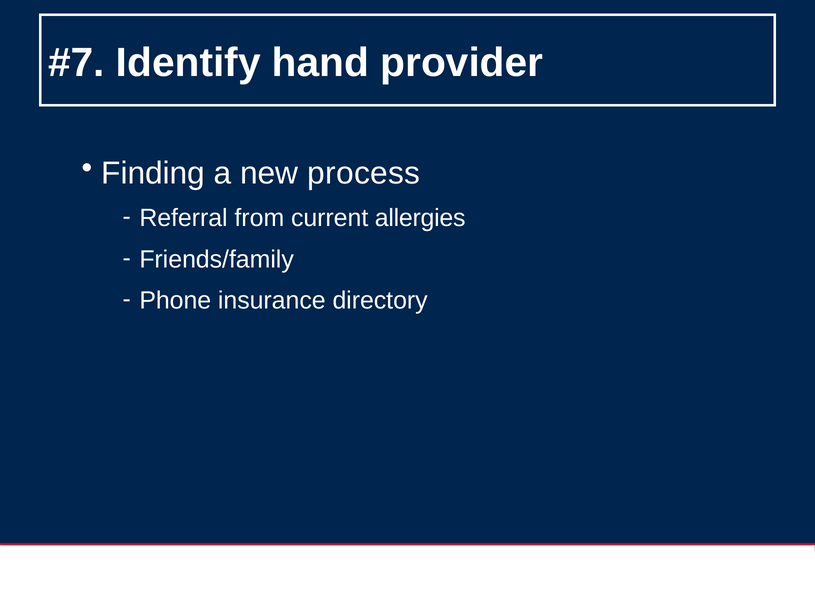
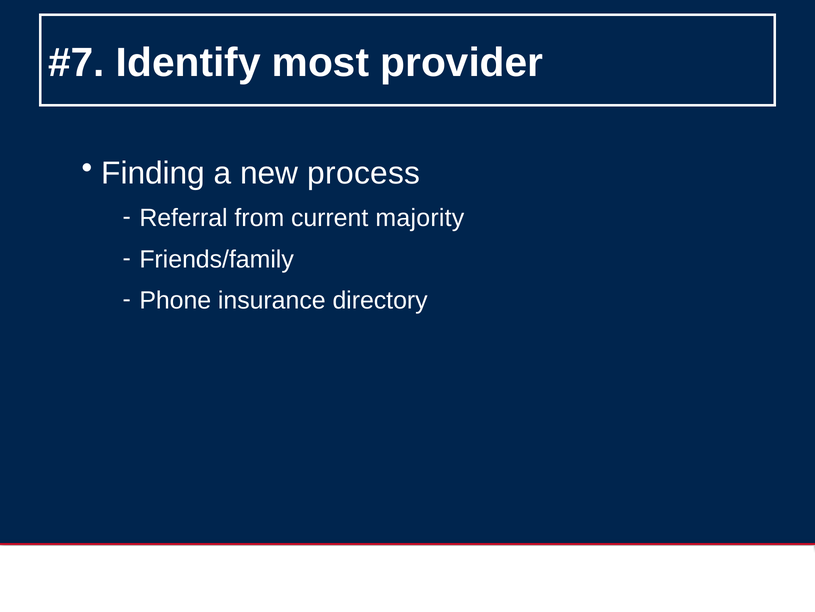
hand: hand -> most
allergies: allergies -> majority
